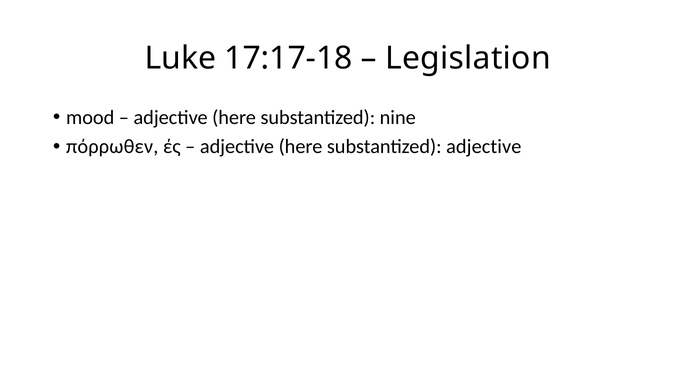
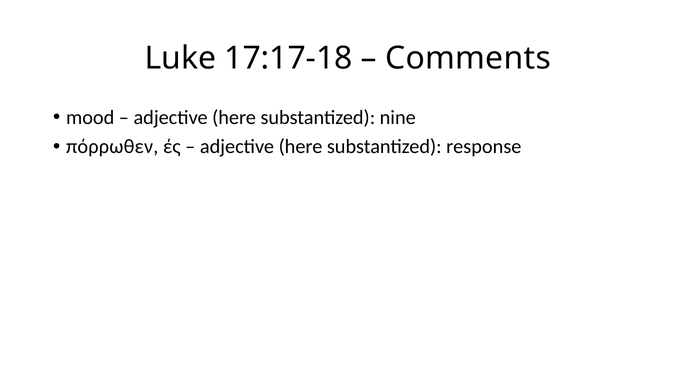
Legislation: Legislation -> Comments
substantized adjective: adjective -> response
